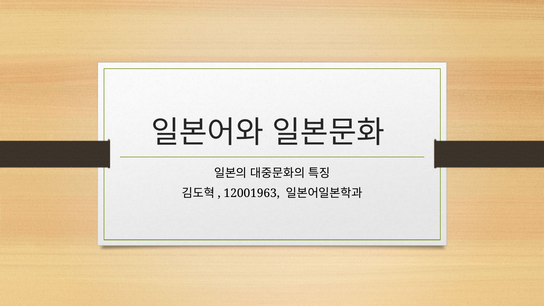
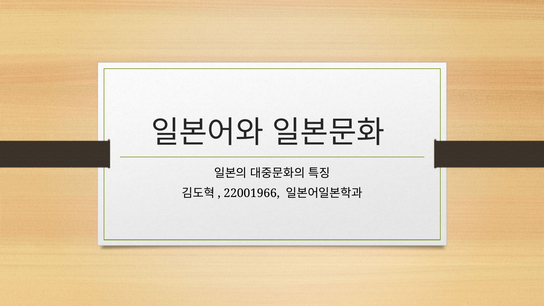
12001963: 12001963 -> 22001966
